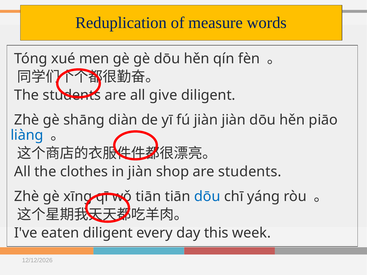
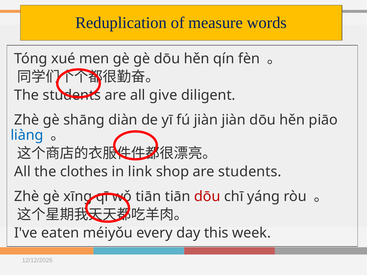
in jiàn: jiàn -> link
dōu at (207, 196) colour: blue -> red
eaten diligent: diligent -> méiyǒu
